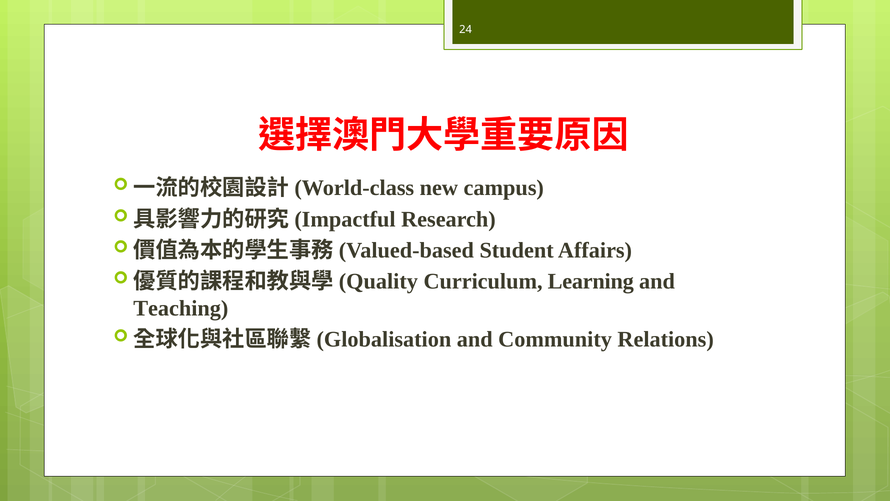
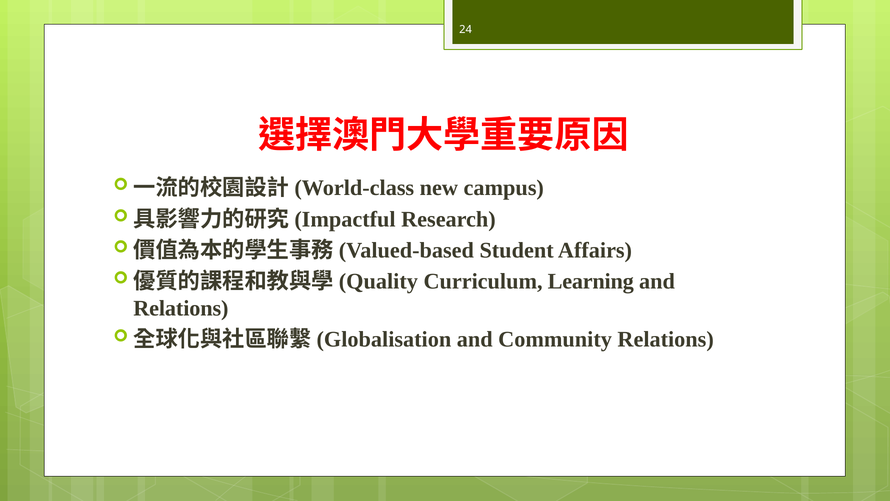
Teaching at (181, 308): Teaching -> Relations
